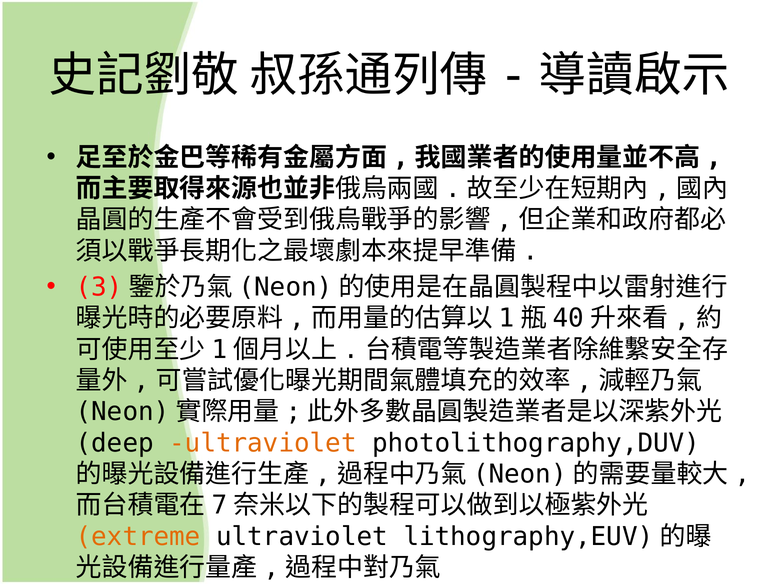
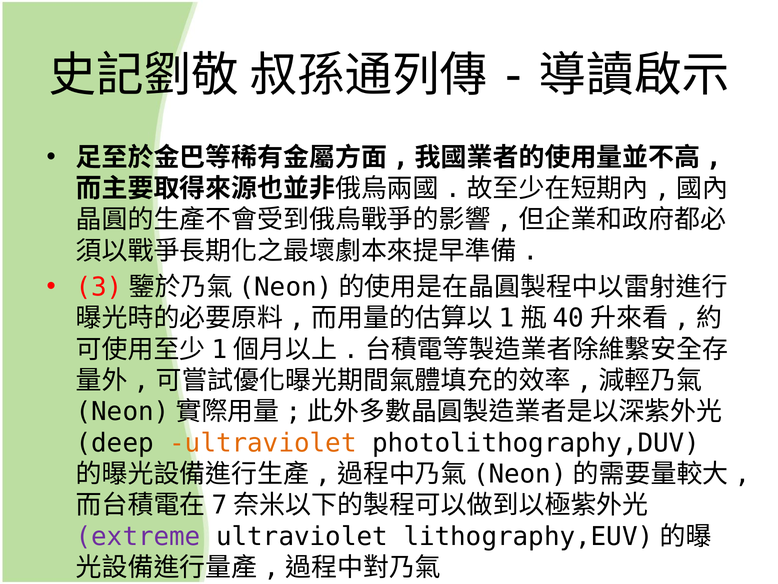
extreme colour: orange -> purple
